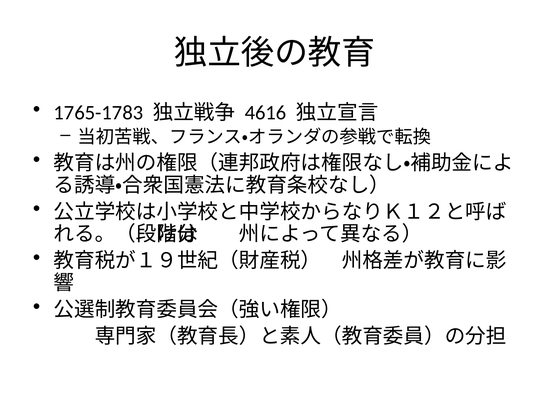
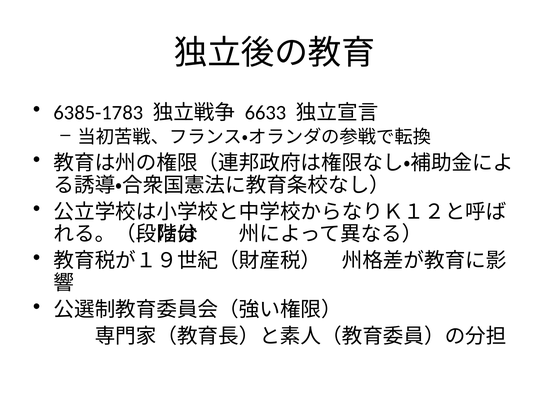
1765-1783: 1765-1783 -> 6385-1783
4616: 4616 -> 6633
